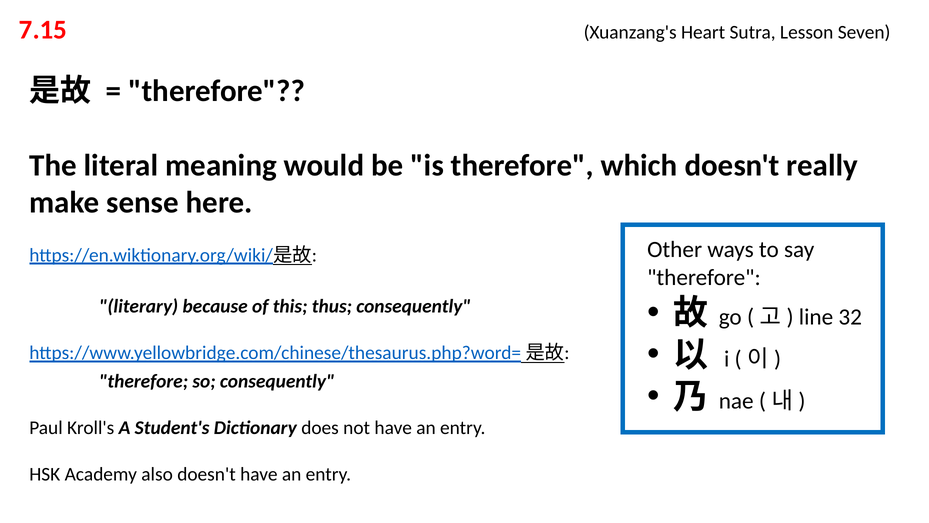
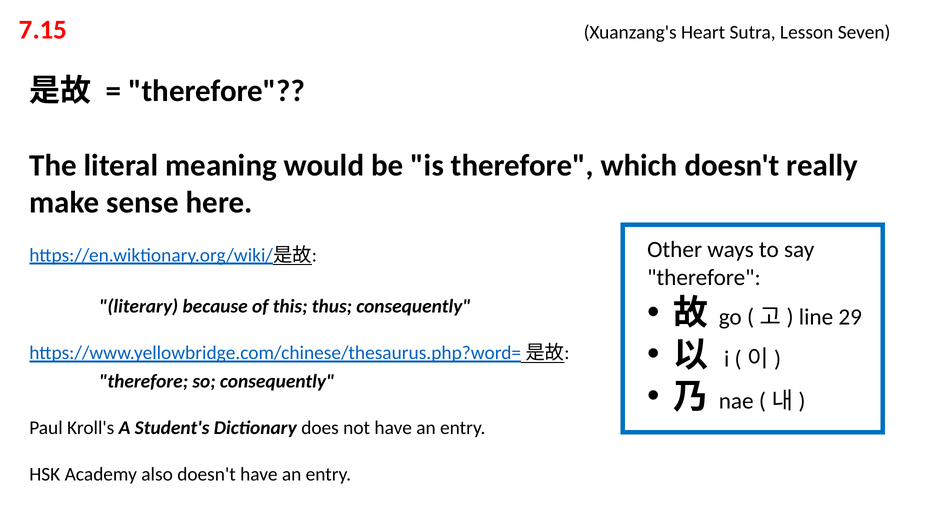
32: 32 -> 29
